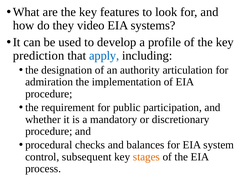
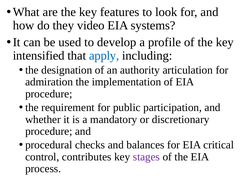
prediction: prediction -> intensified
system: system -> critical
subsequent: subsequent -> contributes
stages colour: orange -> purple
